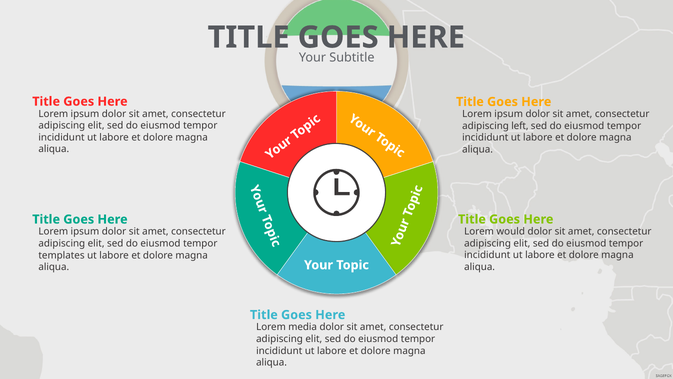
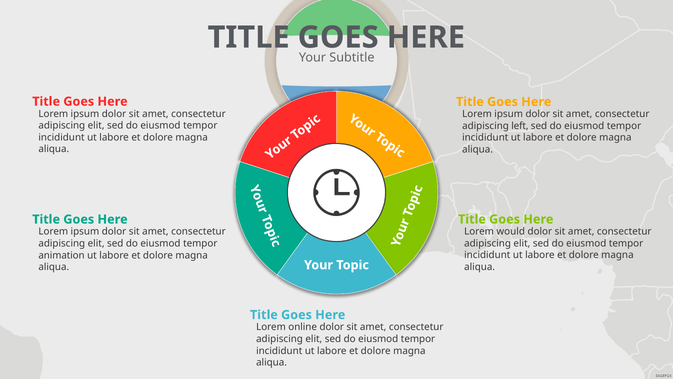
templates: templates -> animation
media: media -> online
